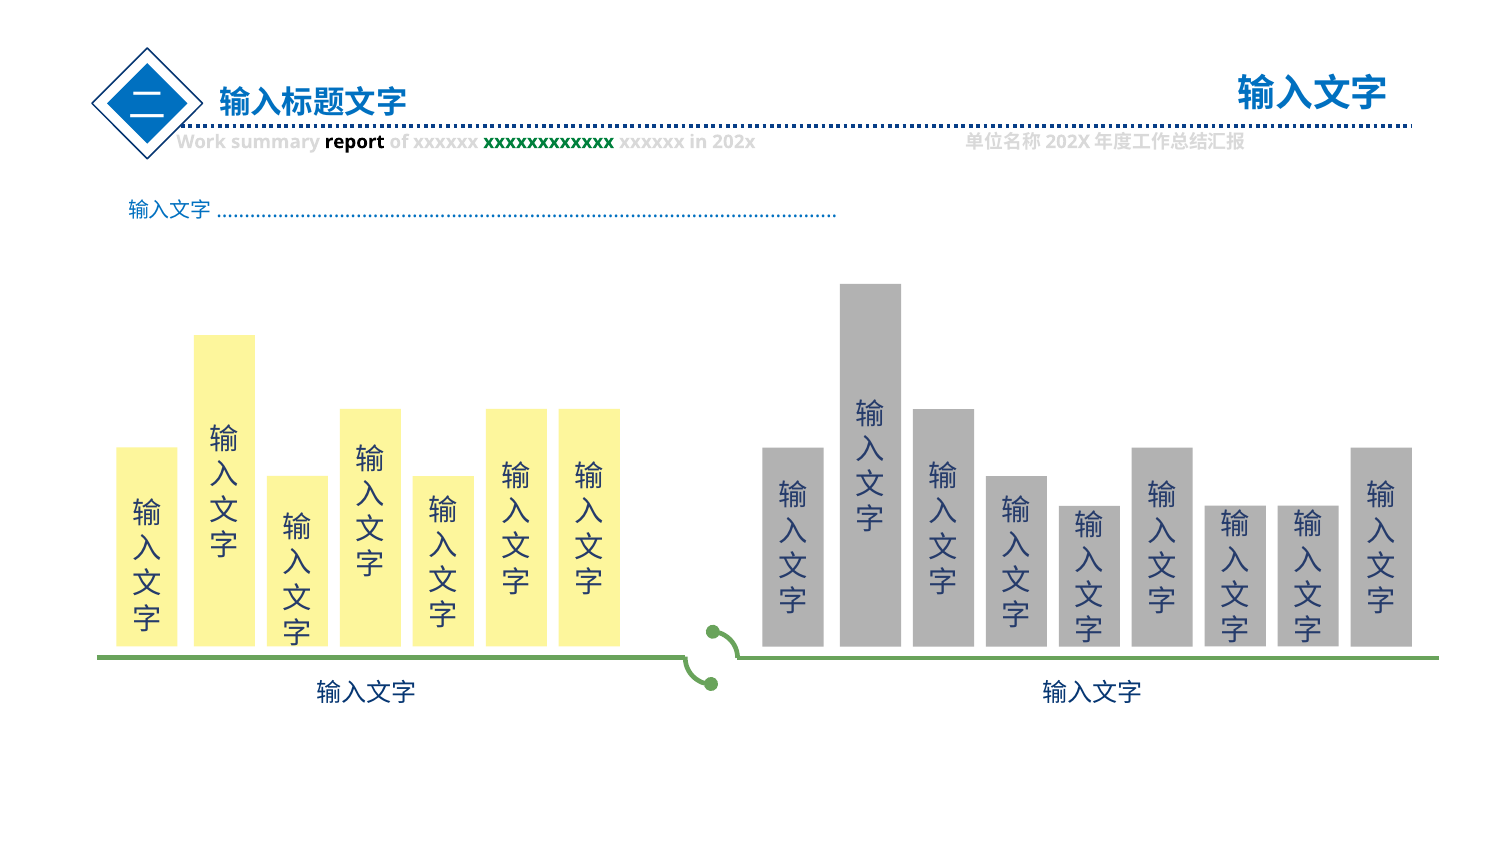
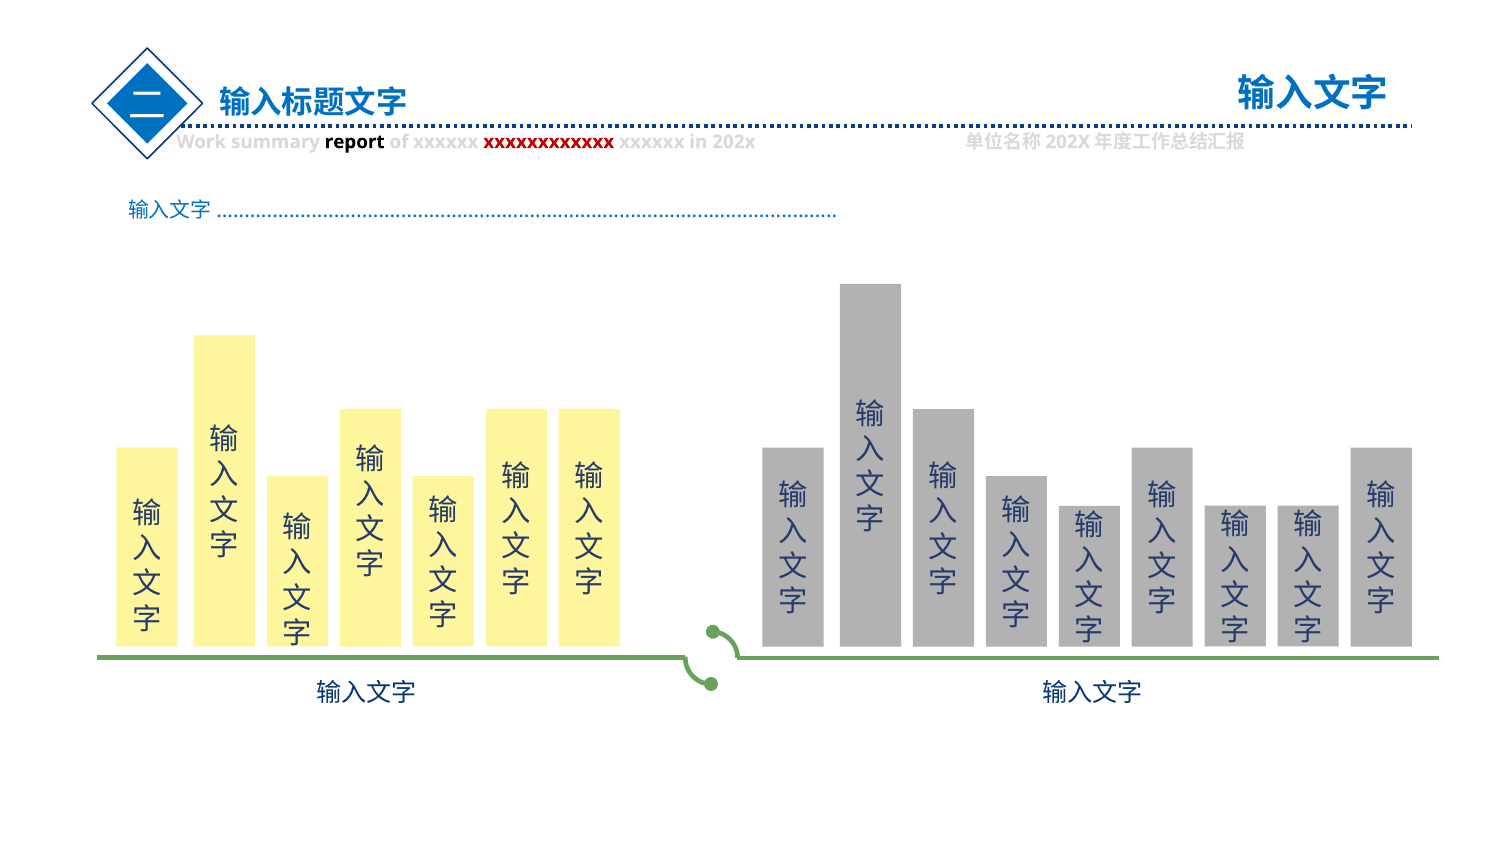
xxxxxxxxxxxx colour: green -> red
